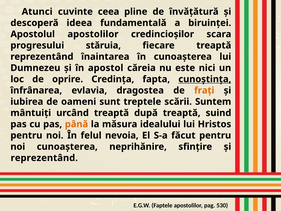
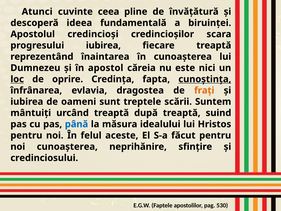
Apostolul apostolilor: apostolilor -> credincioşi
progresului stăruia: stăruia -> iubirea
loc underline: none -> present
până colour: orange -> blue
nevoia: nevoia -> aceste
reprezentând at (44, 158): reprezentând -> credinciosului
